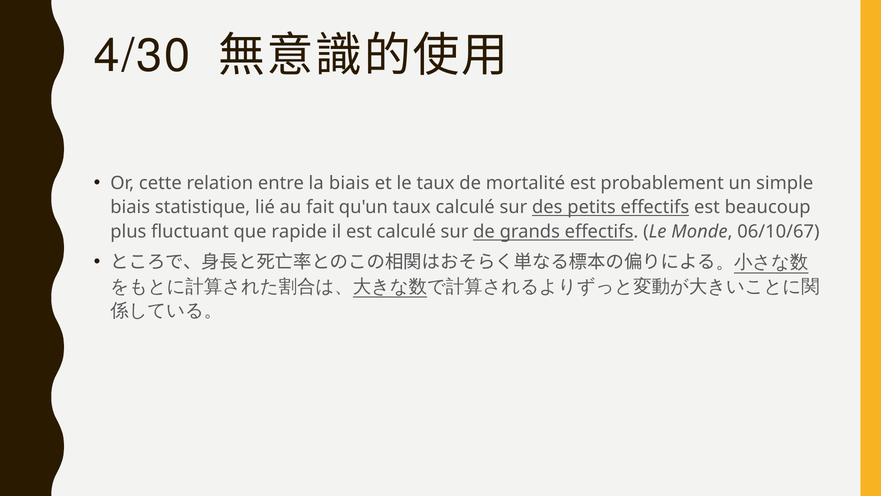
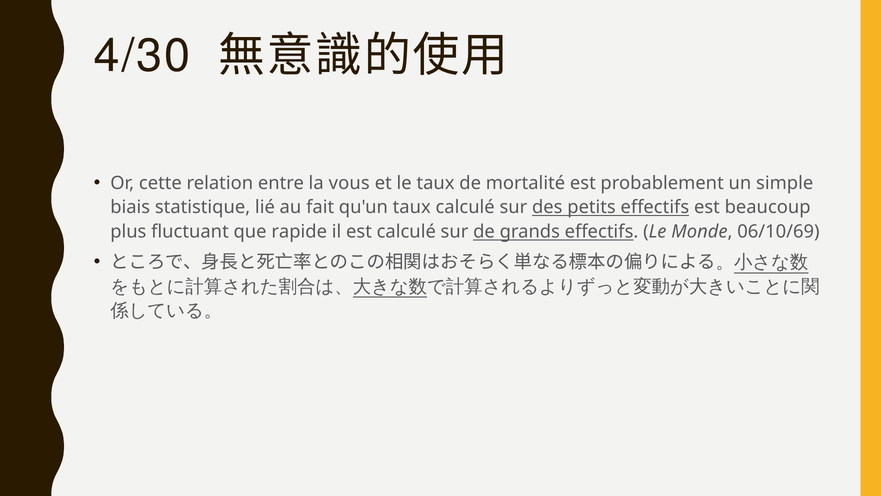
la biais: biais -> vous
06/10/67: 06/10/67 -> 06/10/69
